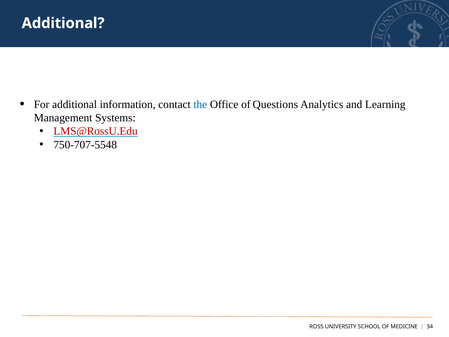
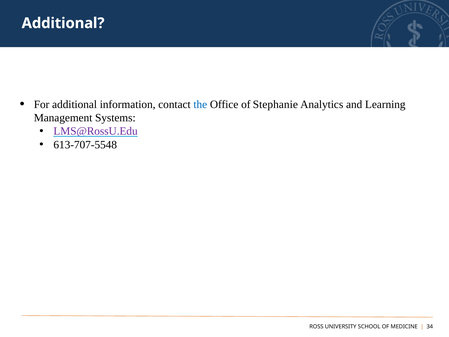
Questions: Questions -> Stephanie
LMS@RossU.Edu colour: red -> purple
750-707-5548: 750-707-5548 -> 613-707-5548
